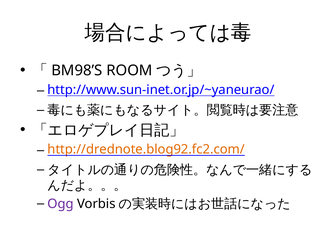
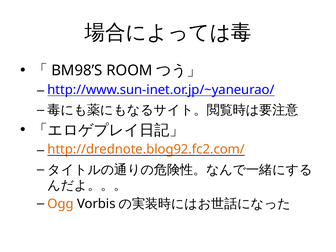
Ogg colour: purple -> orange
